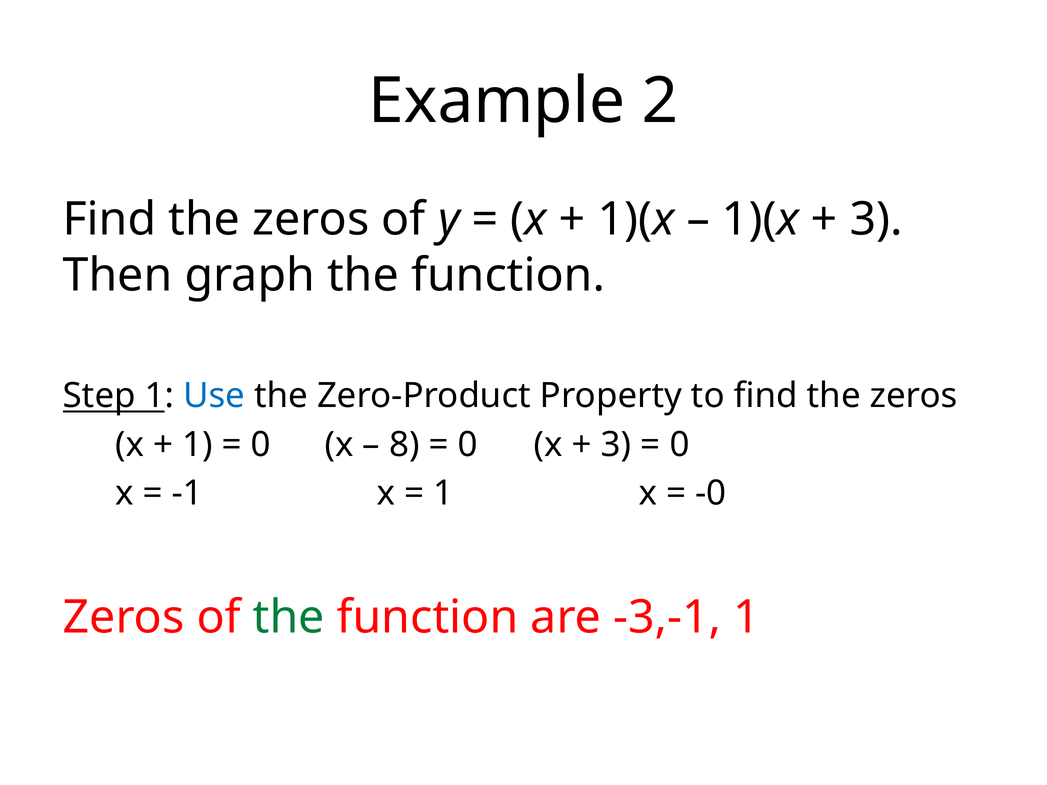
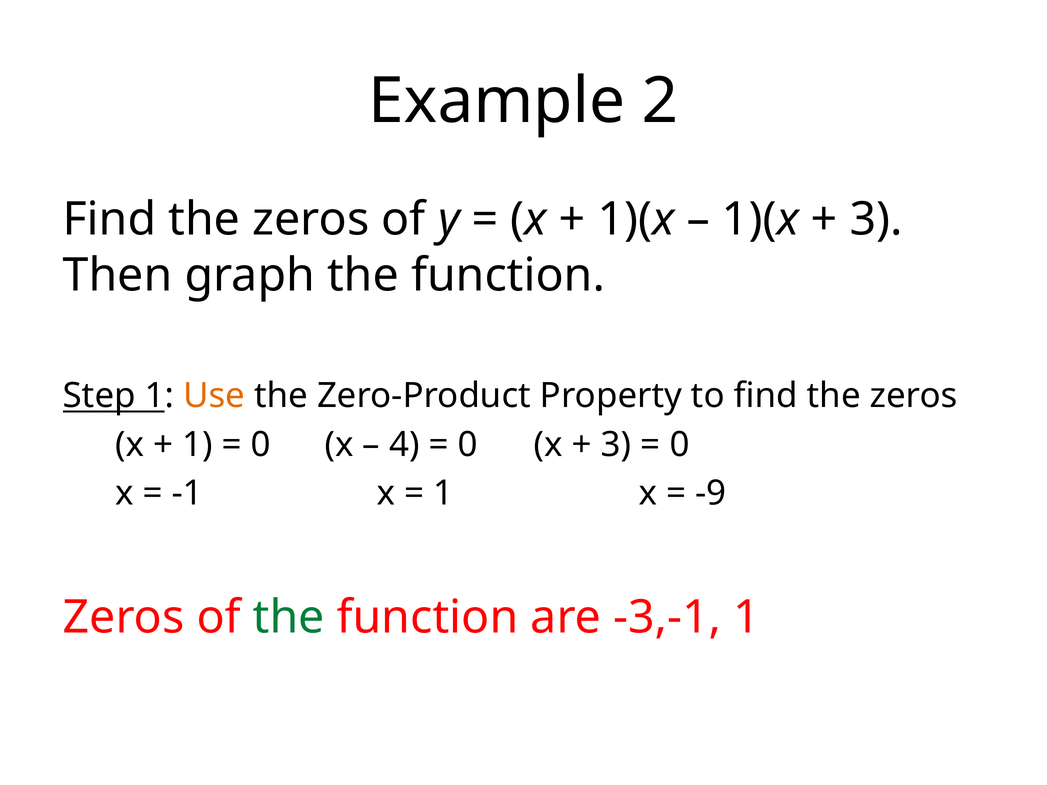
Use colour: blue -> orange
8: 8 -> 4
-0: -0 -> -9
